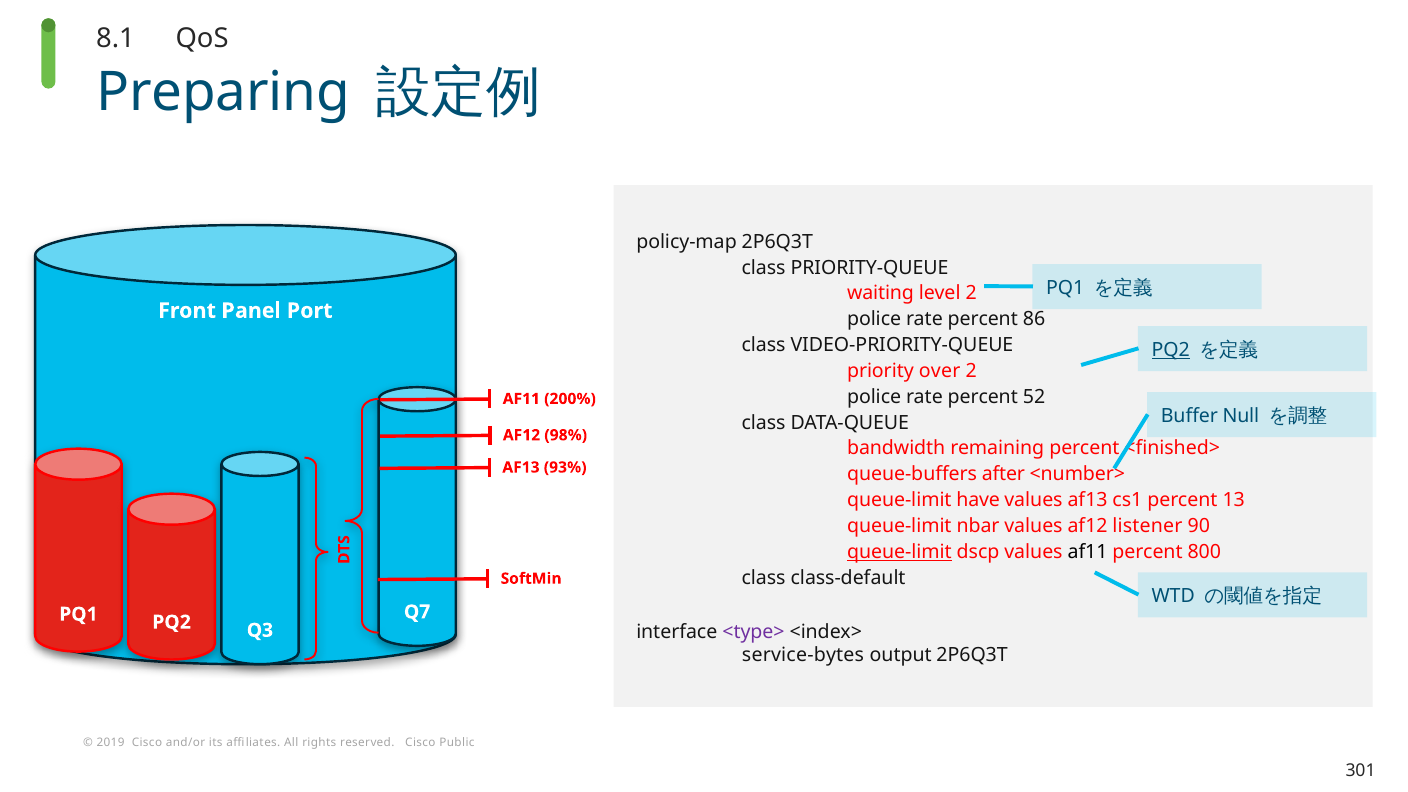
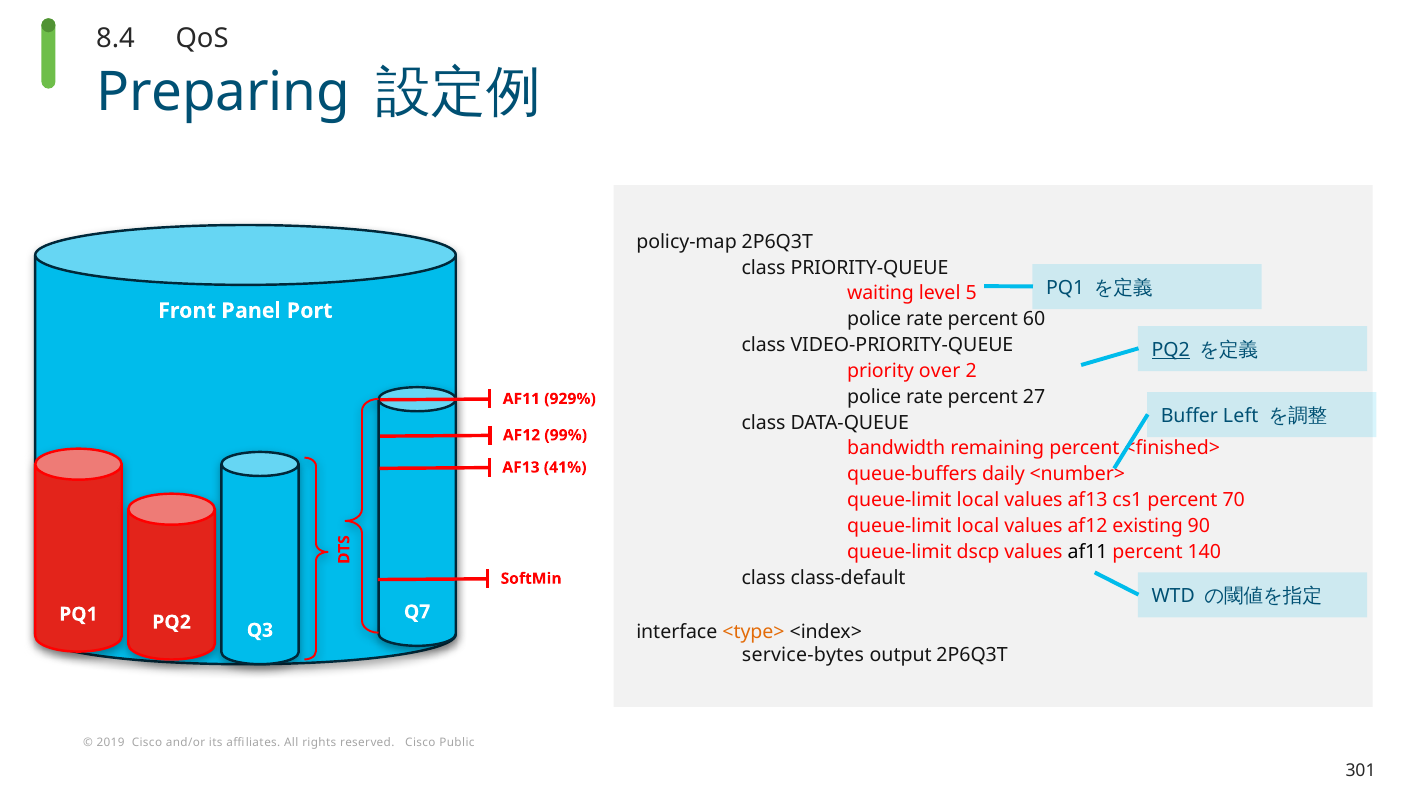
8.1: 8.1 -> 8.4
level 2: 2 -> 5
86: 86 -> 60
52: 52 -> 27
200%: 200% -> 929%
Null: Null -> Left
98%: 98% -> 99%
93%: 93% -> 41%
after: after -> daily
have at (978, 500): have -> local
13: 13 -> 70
nbar at (978, 526): nbar -> local
listener: listener -> existing
queue-limit at (899, 552) underline: present -> none
800: 800 -> 140
<type> colour: purple -> orange
